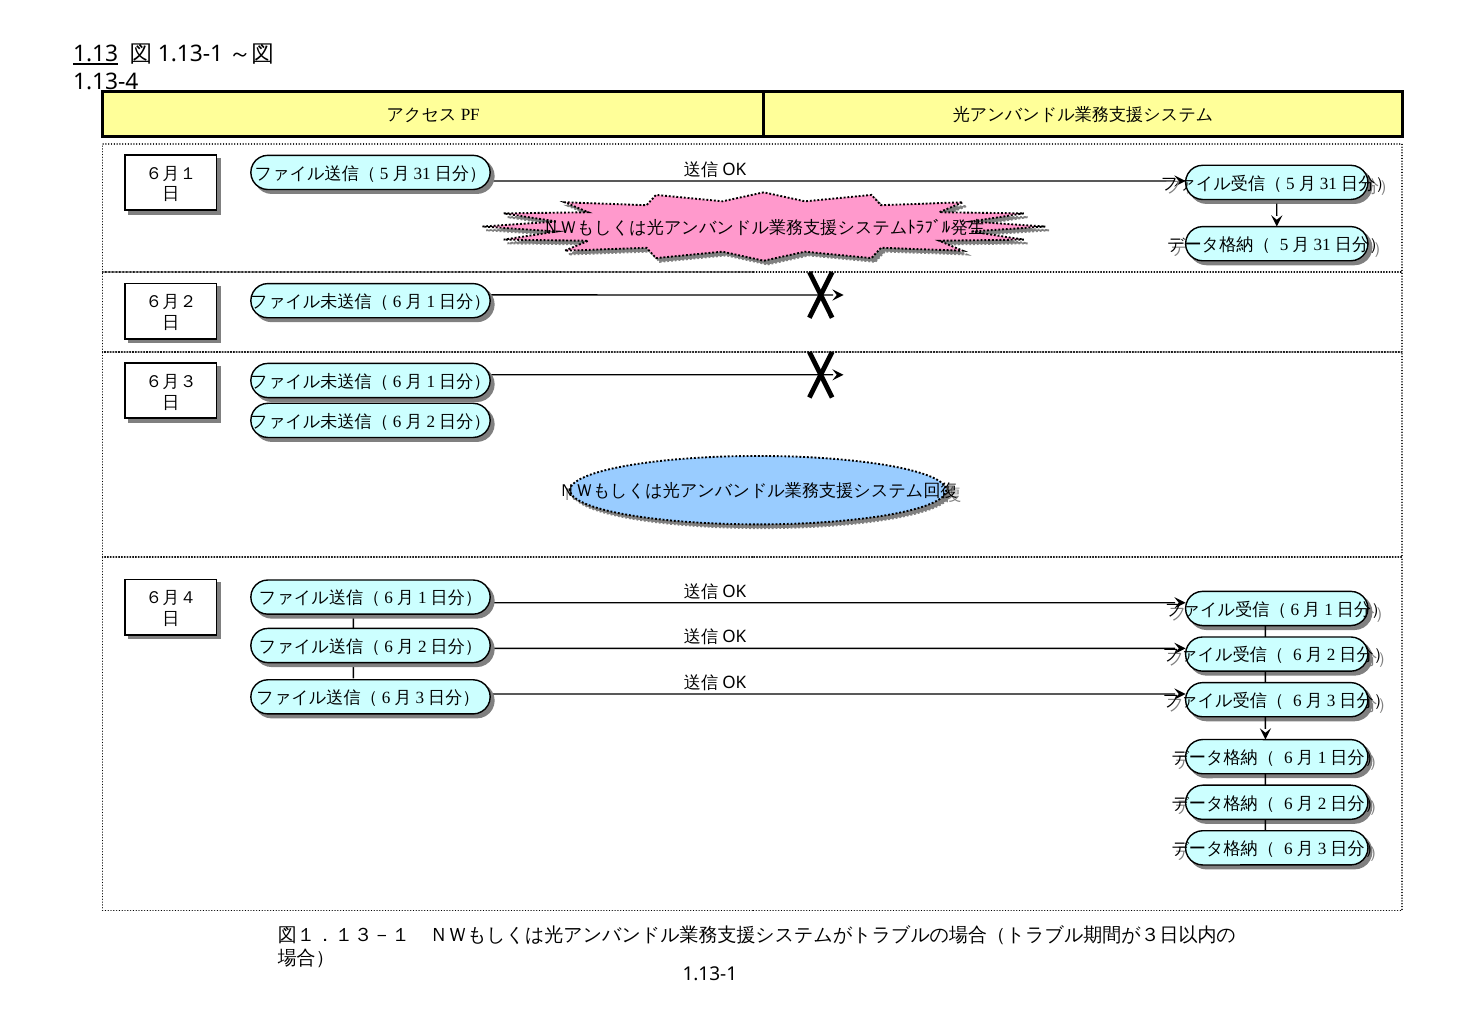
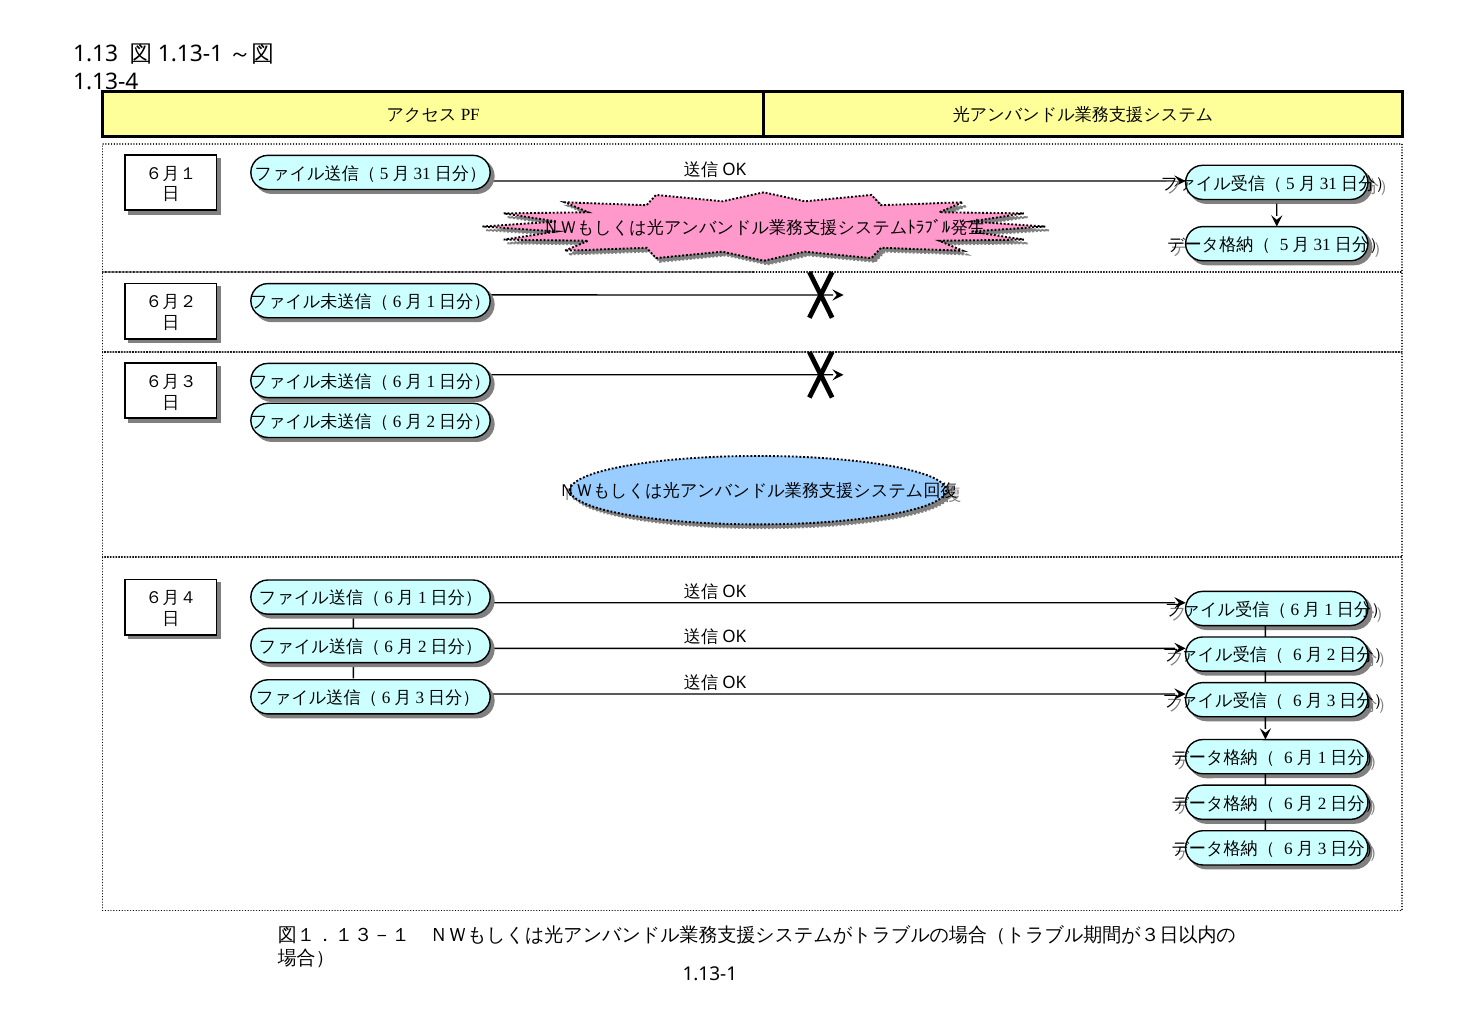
1.13 underline: present -> none
